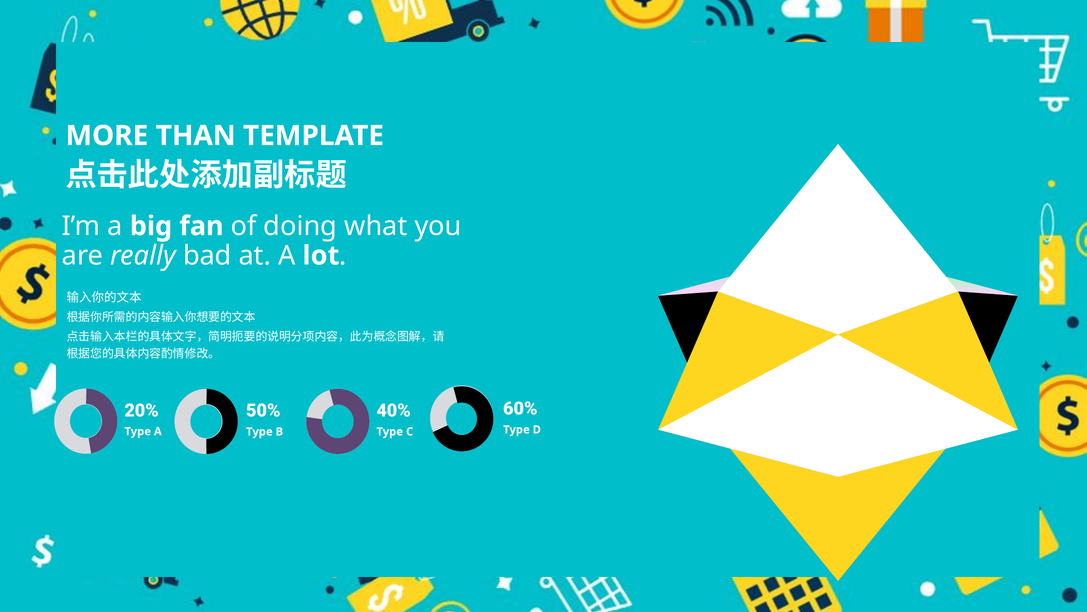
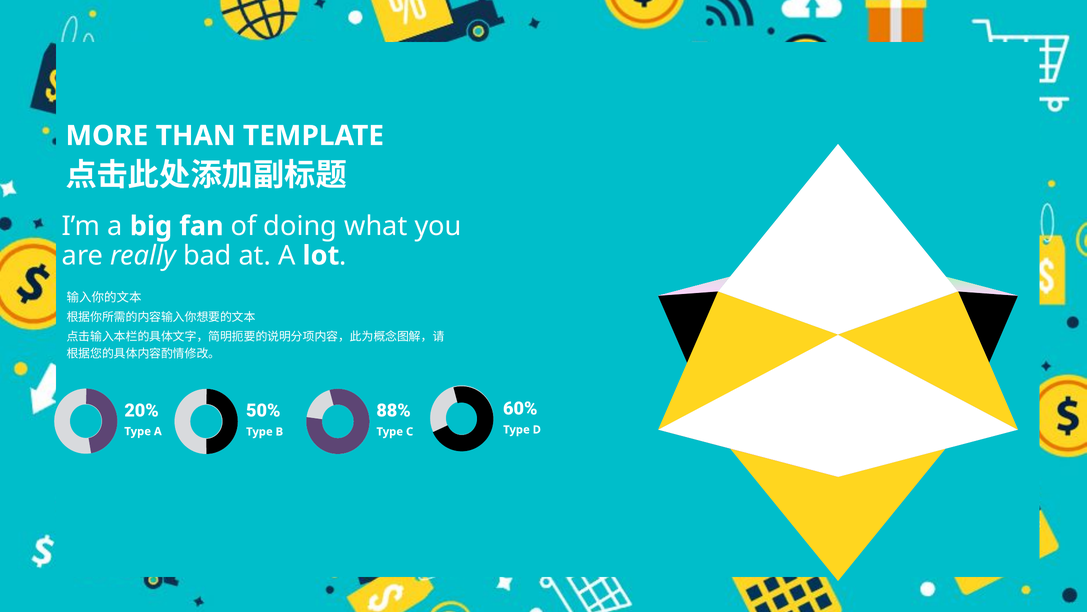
40%: 40% -> 88%
